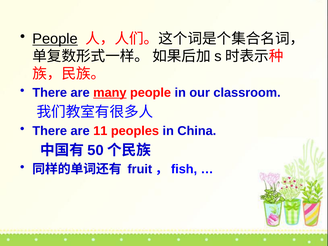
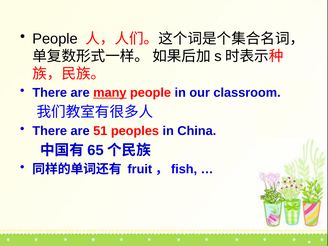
People at (55, 39) underline: present -> none
11: 11 -> 51
50: 50 -> 65
